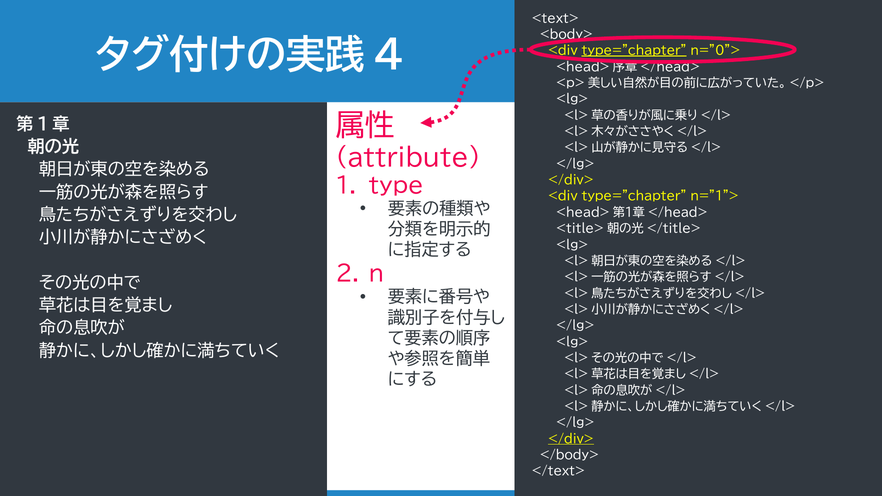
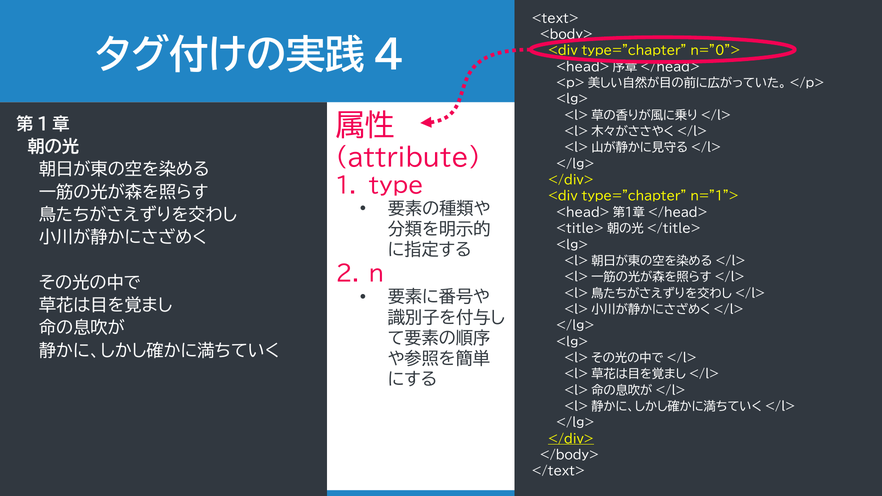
type="chapter at (634, 51) underline: present -> none
